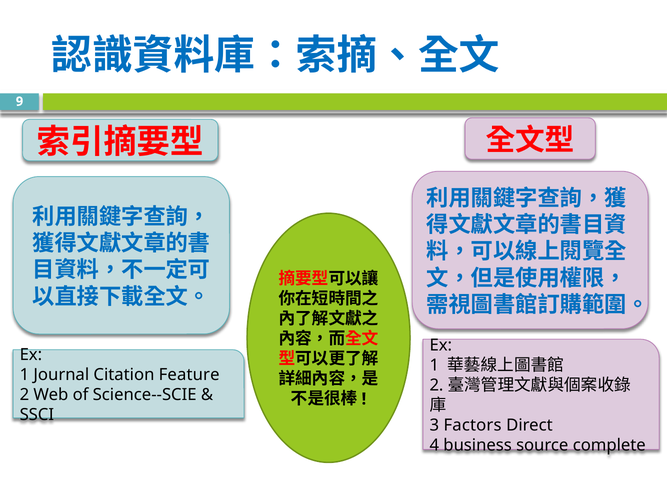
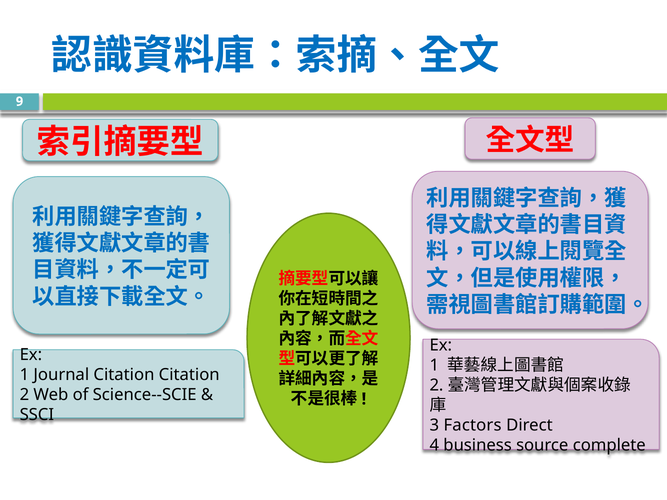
Citation Feature: Feature -> Citation
